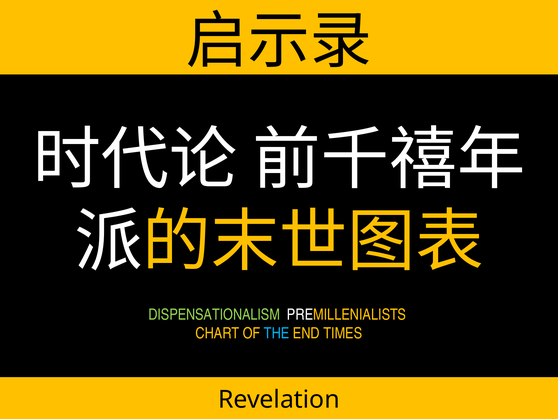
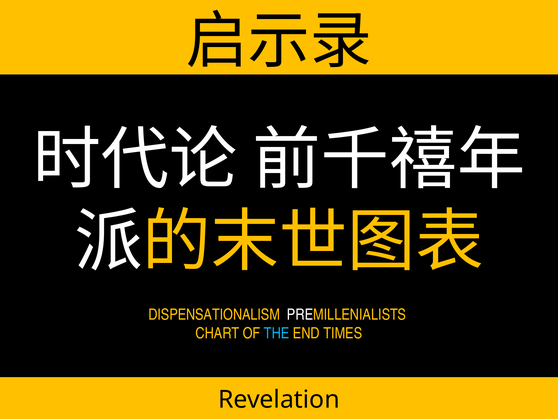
DISPENSATIONALISM colour: light green -> yellow
